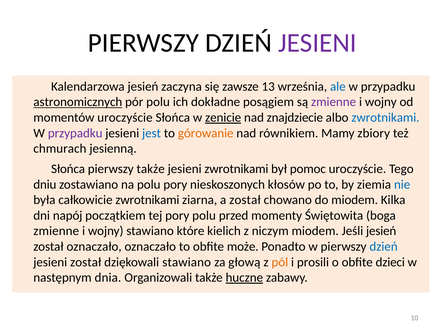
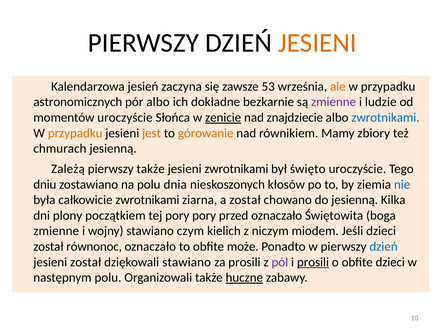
JESIENI at (317, 43) colour: purple -> orange
13: 13 -> 53
ale colour: blue -> orange
astronomicznych underline: present -> none
pór polu: polu -> albo
posągiem: posągiem -> bezkarnie
wojny at (381, 102): wojny -> ludzie
przypadku at (75, 133) colour: purple -> orange
jest colour: blue -> orange
Słońca at (68, 169): Słońca -> Zależą
pomoc: pomoc -> święto
polu pory: pory -> dnia
do miodem: miodem -> jesienną
napój: napój -> plony
pory polu: polu -> pory
przed momenty: momenty -> oznaczało
które: które -> czym
Jeśli jesień: jesień -> dzieci
został oznaczało: oznaczało -> równonoc
za głową: głową -> prosili
pól colour: orange -> purple
prosili at (313, 263) underline: none -> present
następnym dnia: dnia -> polu
